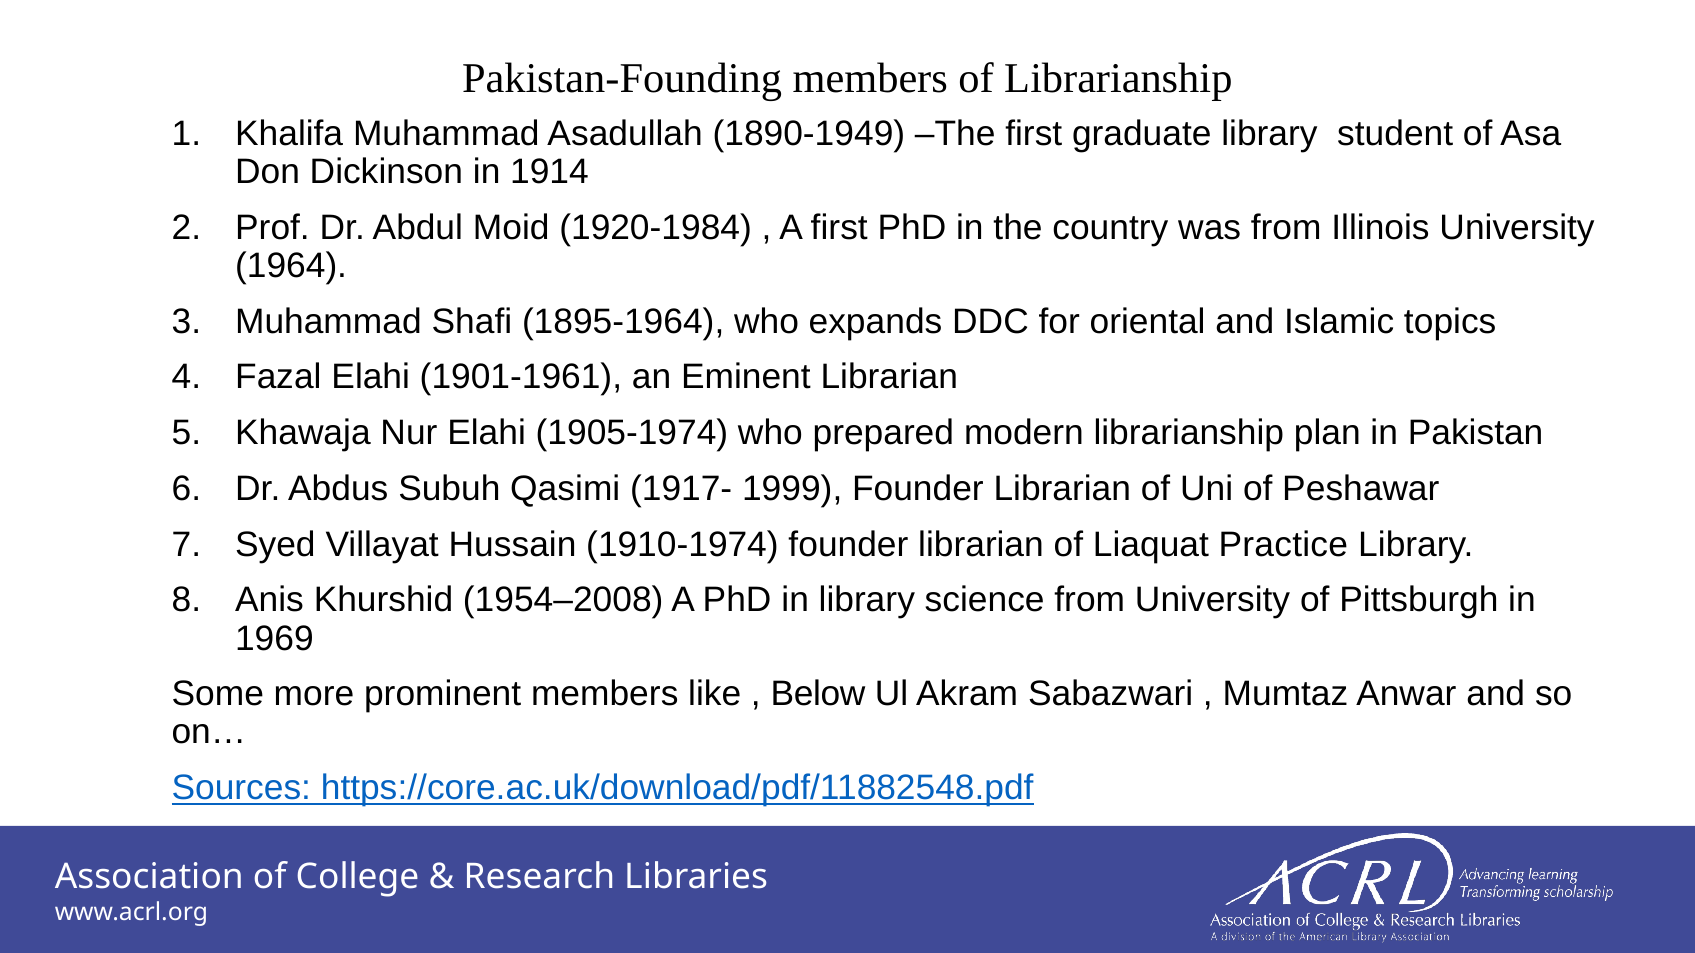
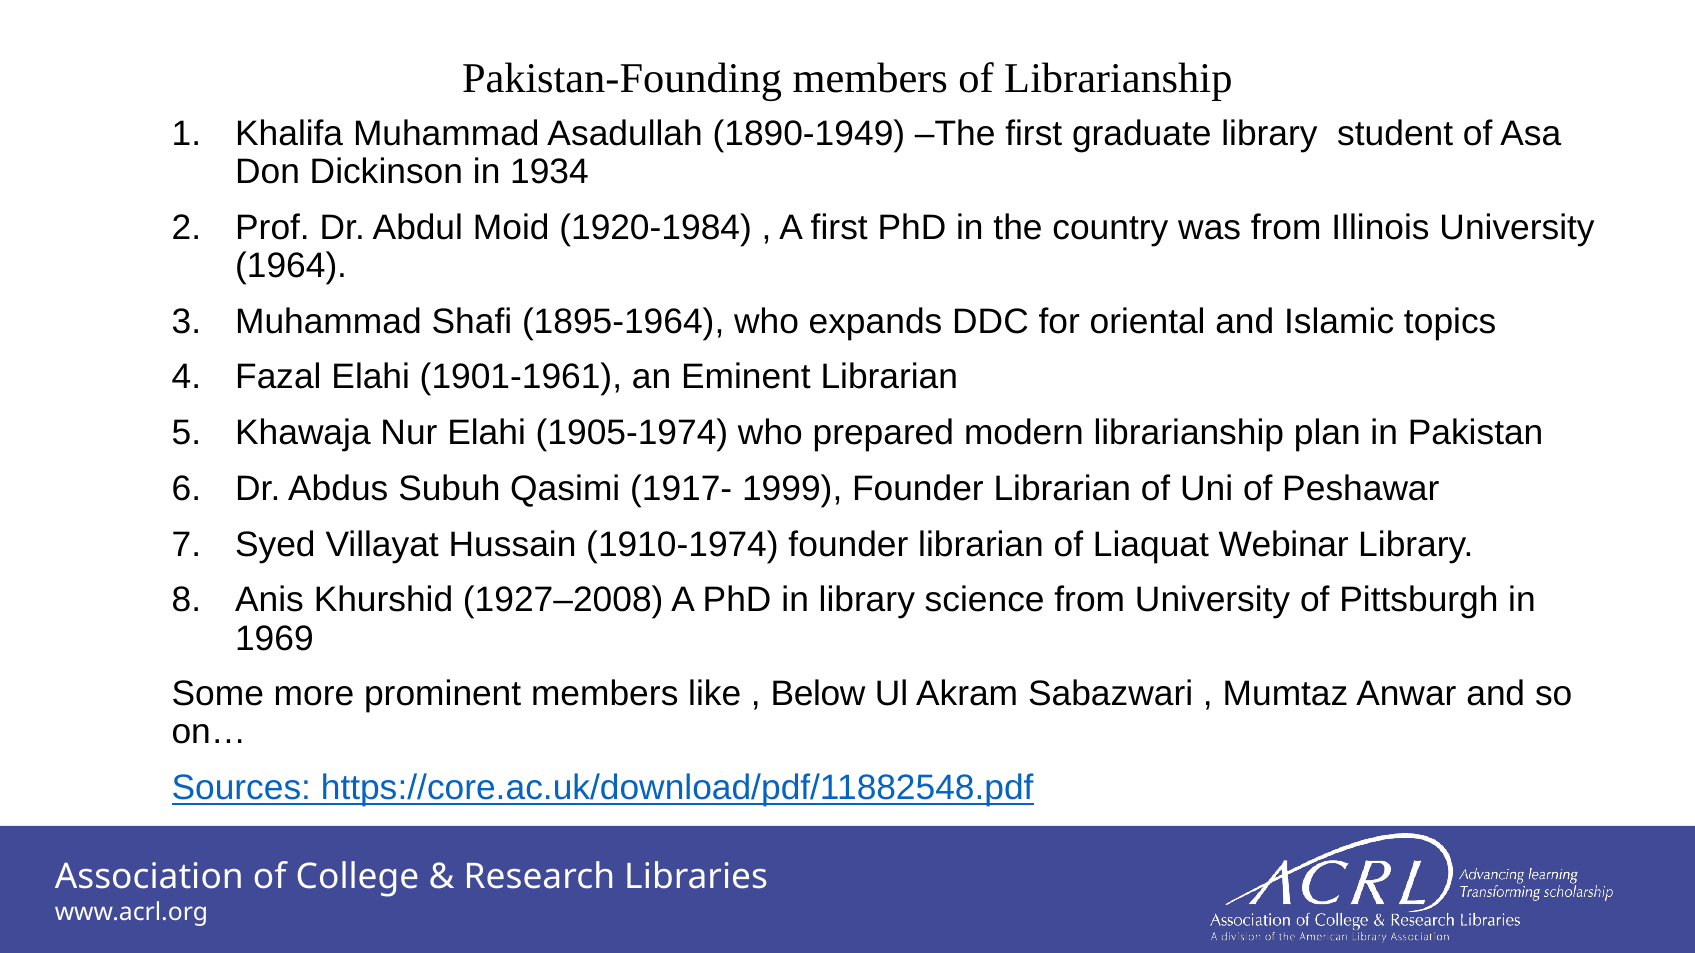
1914: 1914 -> 1934
Practice: Practice -> Webinar
1954–2008: 1954–2008 -> 1927–2008
